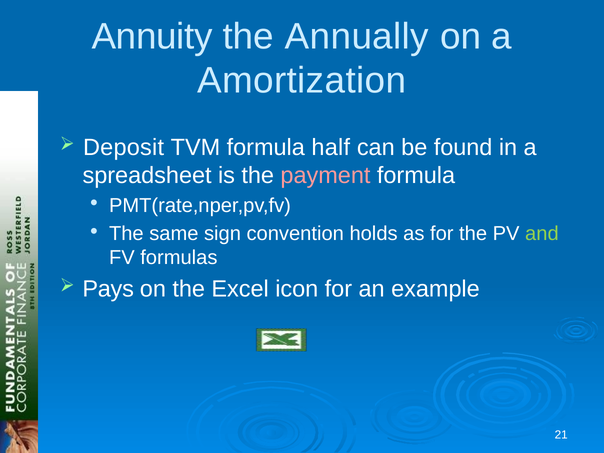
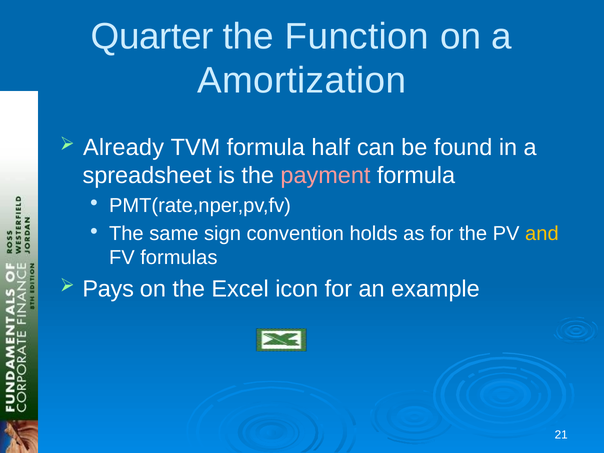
Annuity: Annuity -> Quarter
Annually: Annually -> Function
Deposit: Deposit -> Already
and colour: light green -> yellow
